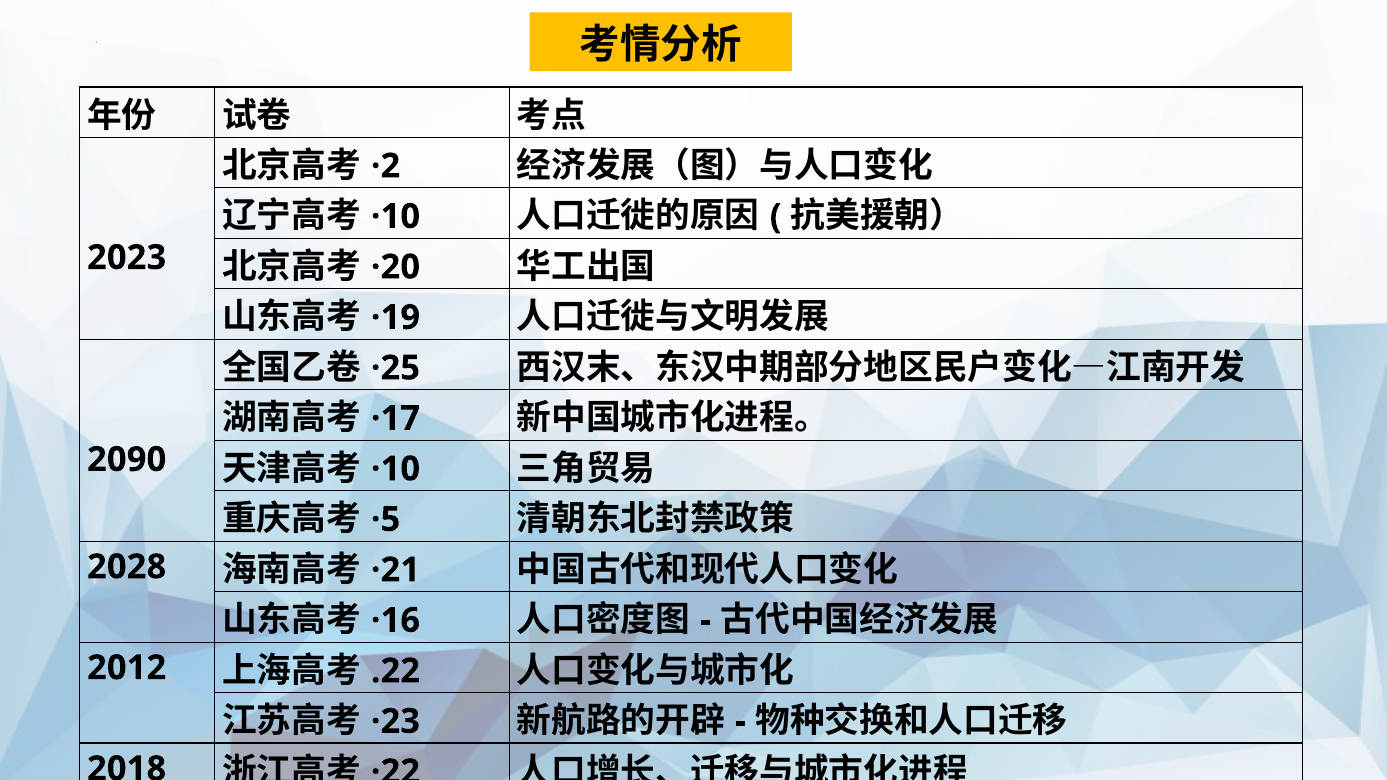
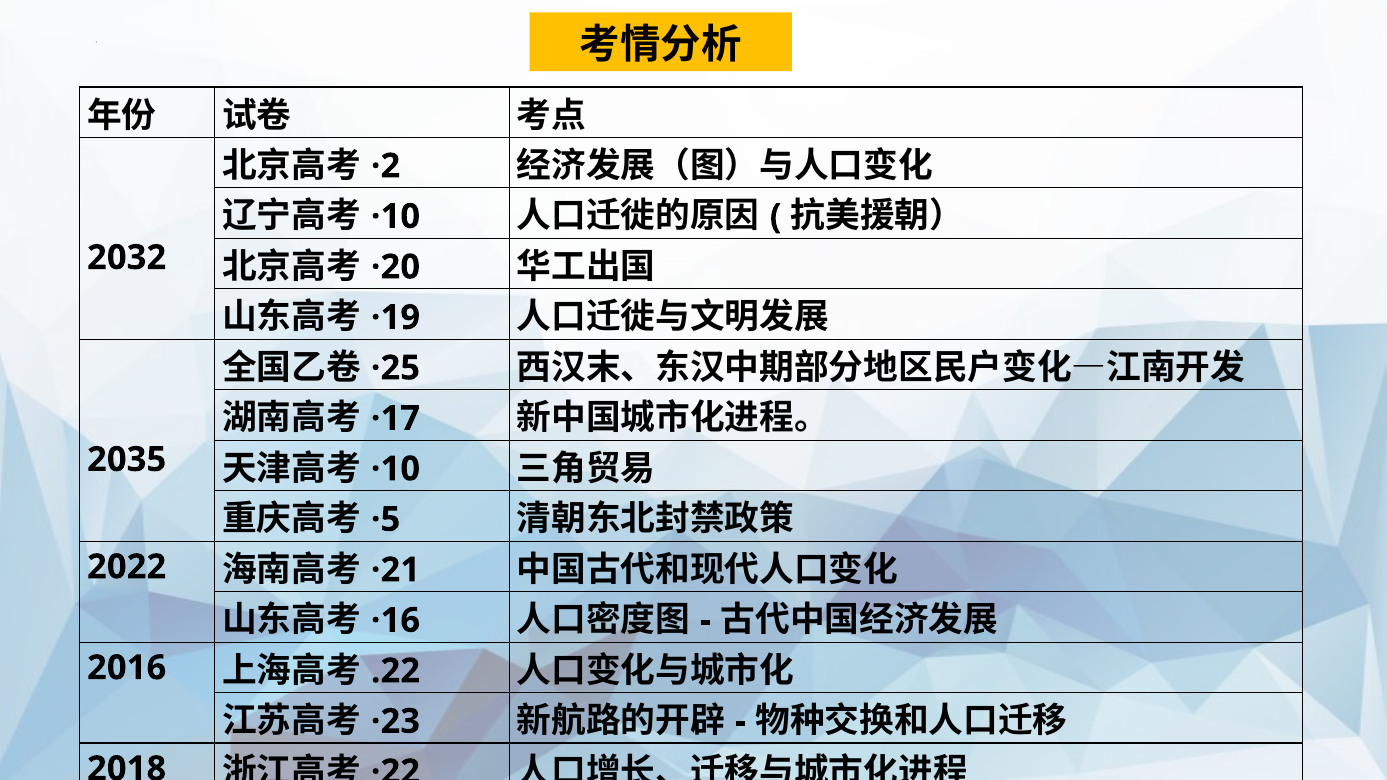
2023: 2023 -> 2032
2090: 2090 -> 2035
2028: 2028 -> 2022
2012: 2012 -> 2016
